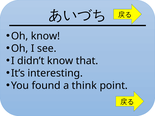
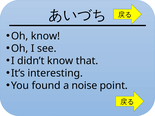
think: think -> noise
